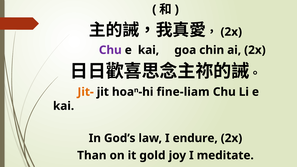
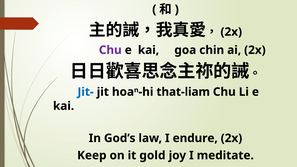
Jit- colour: orange -> blue
fine-liam: fine-liam -> that-liam
Than: Than -> Keep
